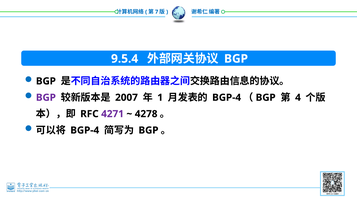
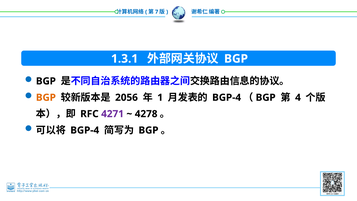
9.5.4: 9.5.4 -> 1.3.1
BGP at (46, 97) colour: purple -> orange
2007: 2007 -> 2056
